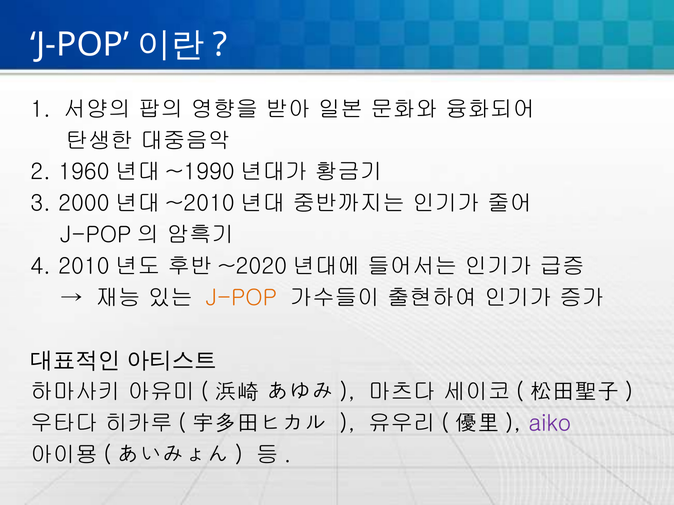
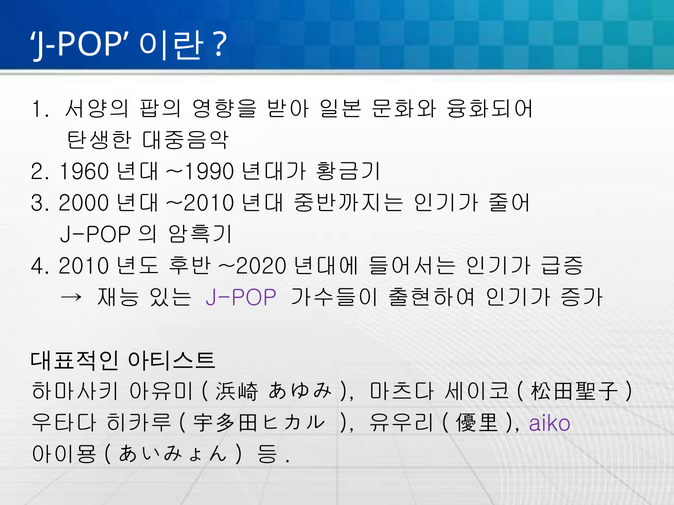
J-POP at (241, 298) colour: orange -> purple
